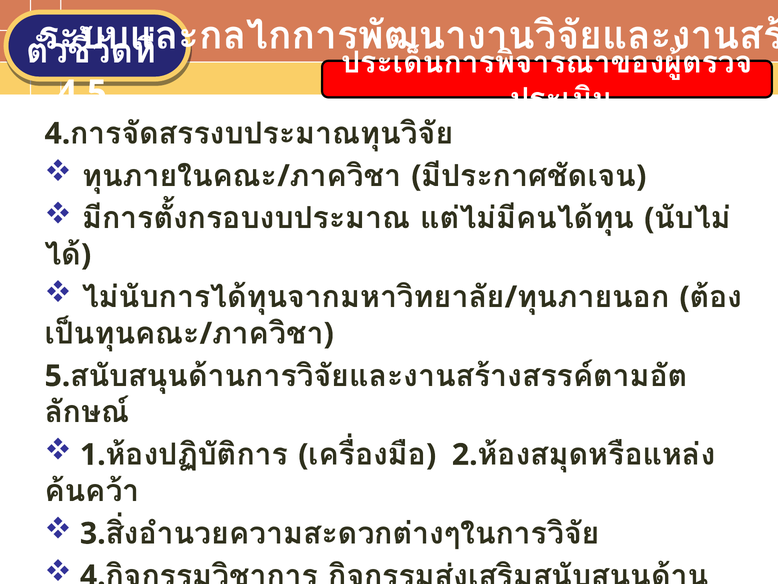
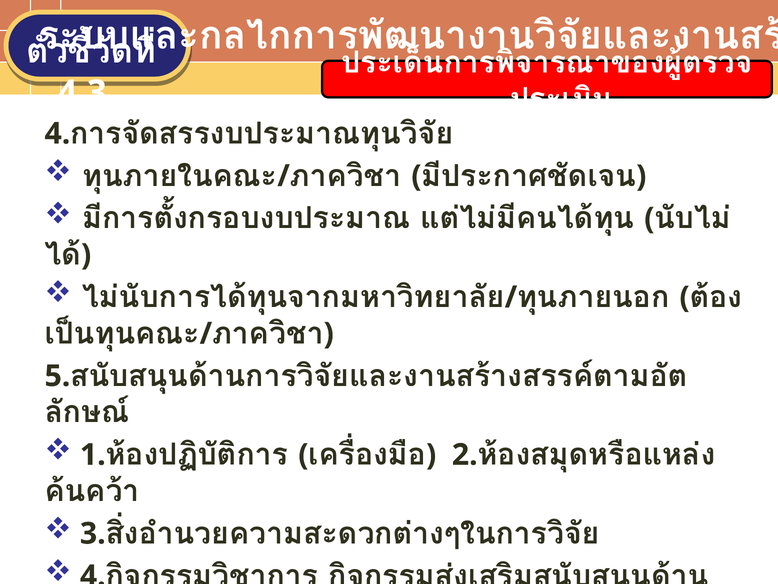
4.5: 4.5 -> 4.3
